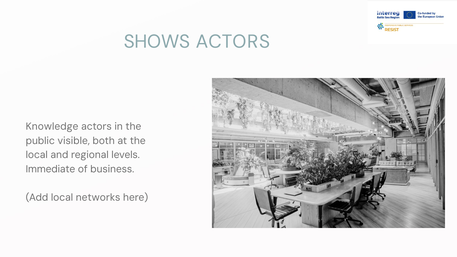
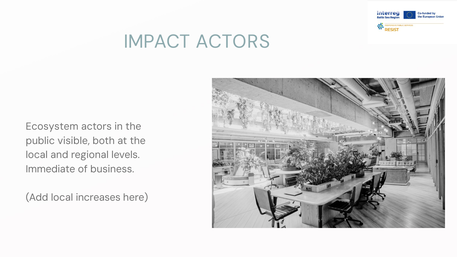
SHOWS: SHOWS -> IMPACT
Knowledge: Knowledge -> Ecosystem
networks: networks -> increases
